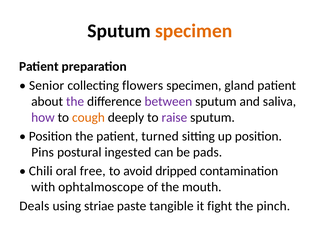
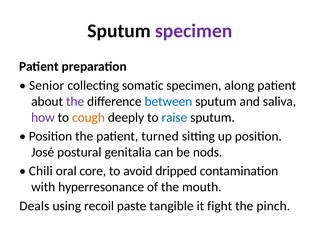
specimen at (194, 31) colour: orange -> purple
flowers: flowers -> somatic
gland: gland -> along
between colour: purple -> blue
raise colour: purple -> blue
Pins: Pins -> José
ingested: ingested -> genitalia
pads: pads -> nods
free: free -> core
ophtalmoscope: ophtalmoscope -> hyperresonance
striae: striae -> recoil
